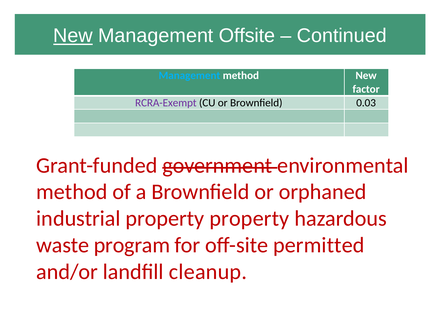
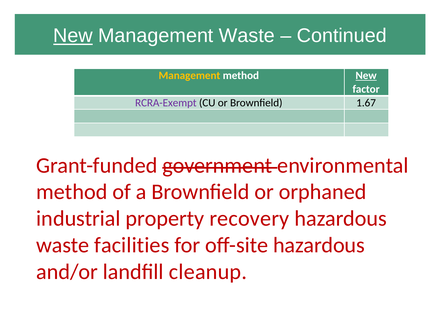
Management Offsite: Offsite -> Waste
Management at (189, 76) colour: light blue -> yellow
New at (366, 76) underline: none -> present
0.03: 0.03 -> 1.67
property property: property -> recovery
program: program -> facilities
off-site permitted: permitted -> hazardous
